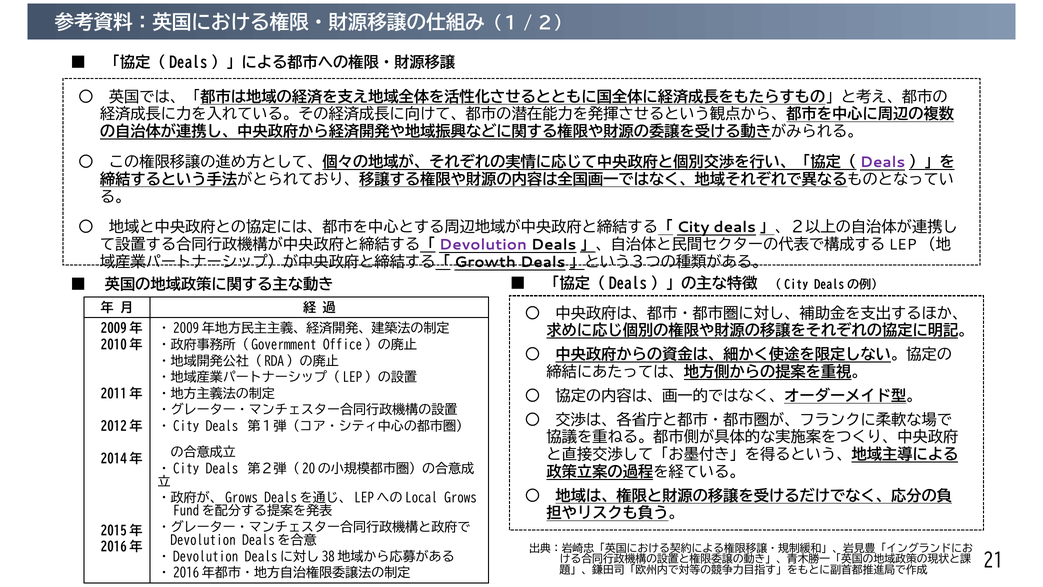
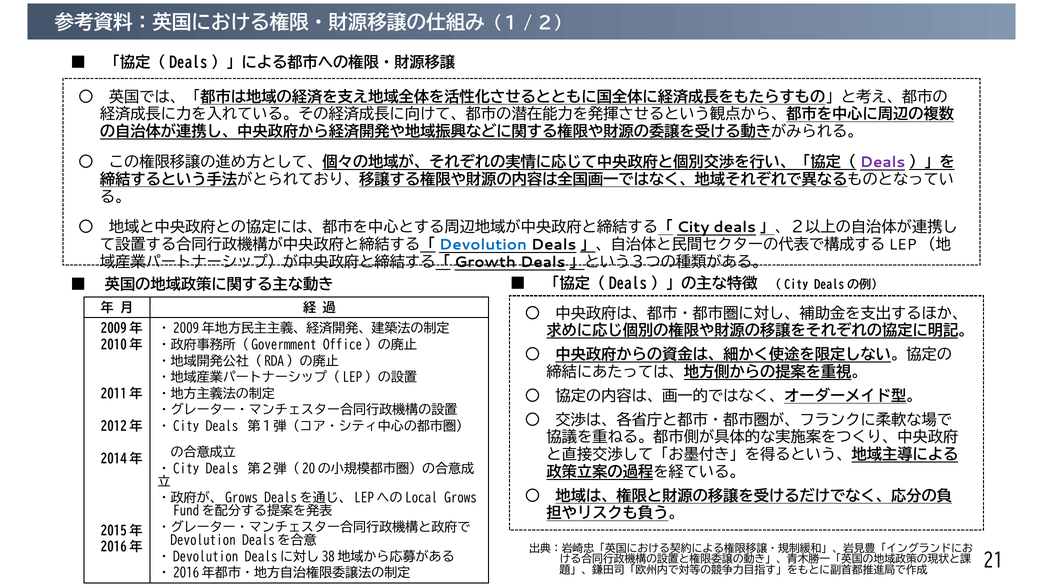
Devolution at (483, 245) colour: purple -> blue
